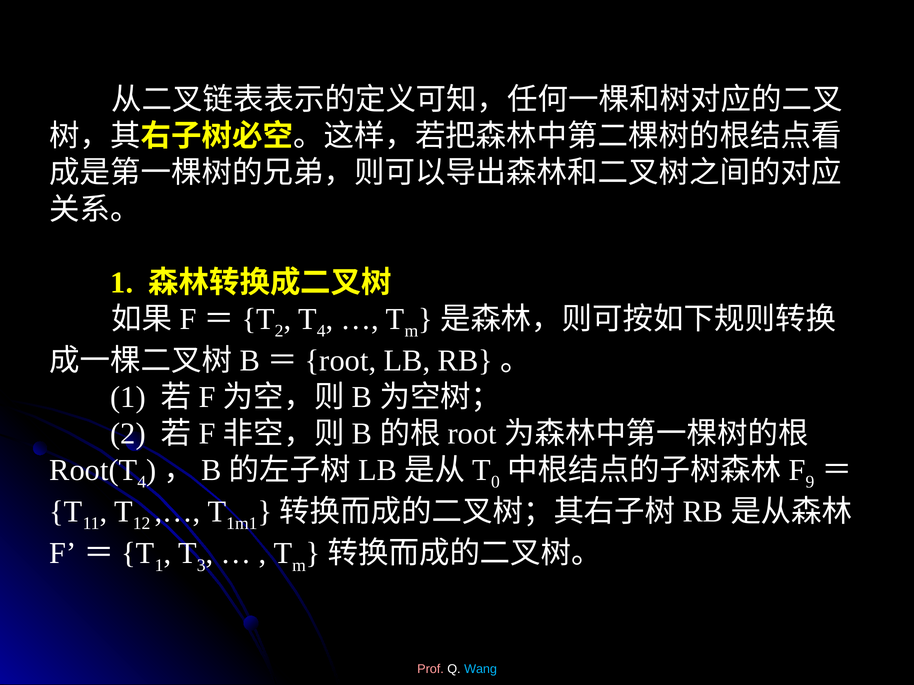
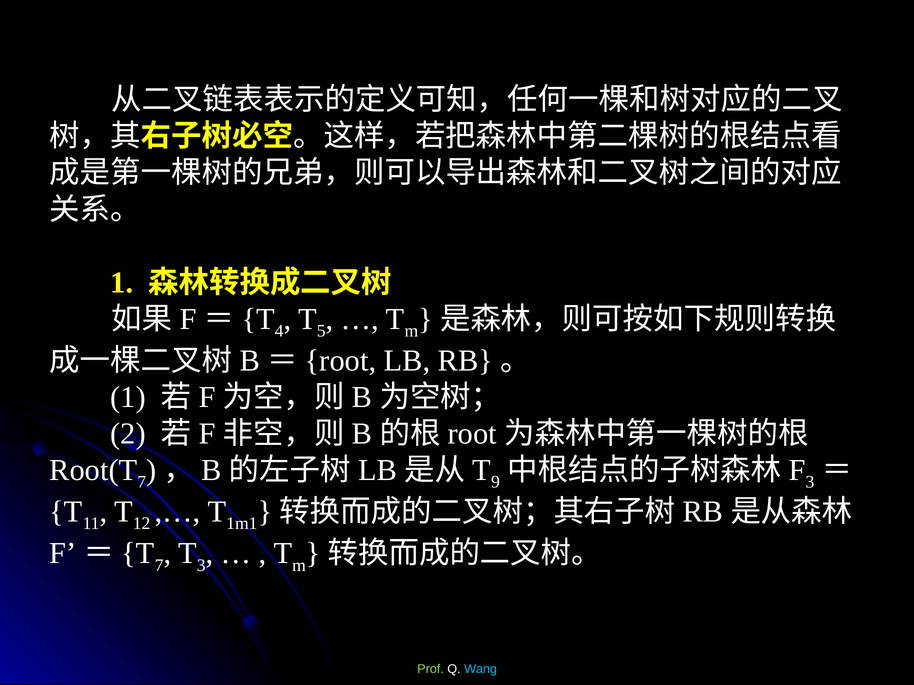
2 at (279, 331): 2 -> 4
4 at (321, 331): 4 -> 5
4 at (142, 482): 4 -> 7
0: 0 -> 9
9 at (810, 482): 9 -> 3
1 at (159, 566): 1 -> 7
Prof colour: pink -> light green
